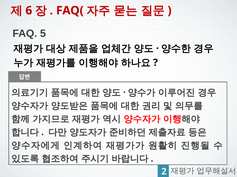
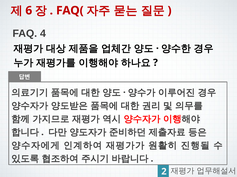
5: 5 -> 4
